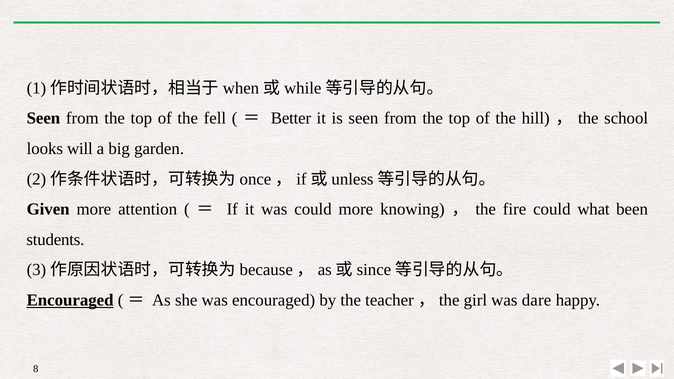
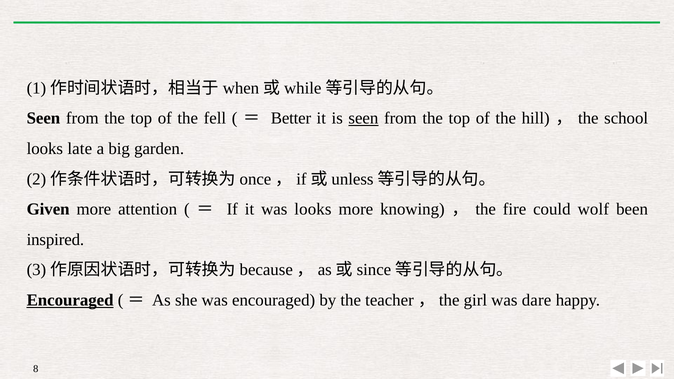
seen at (363, 118) underline: none -> present
will: will -> late
was could: could -> looks
what: what -> wolf
students: students -> inspired
